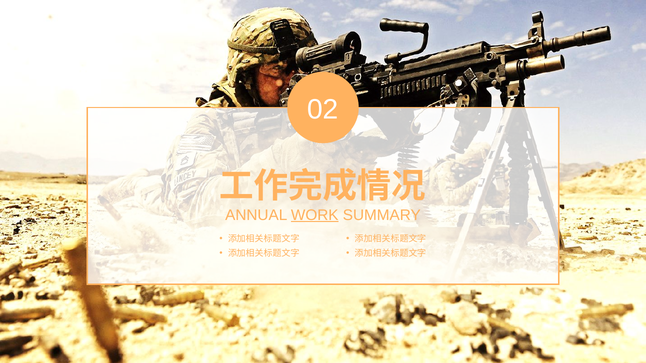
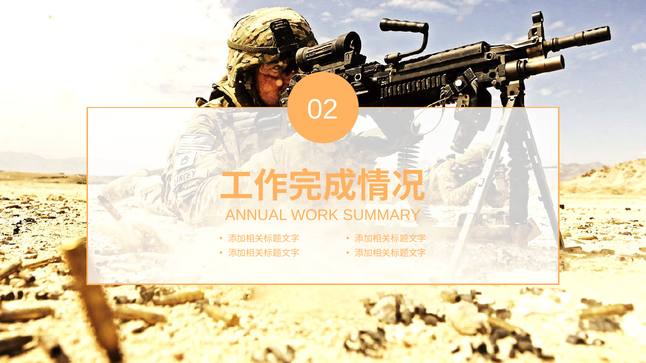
WORK underline: present -> none
